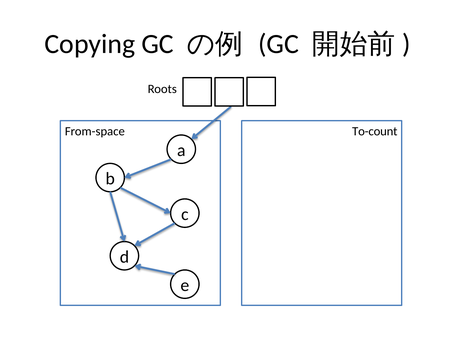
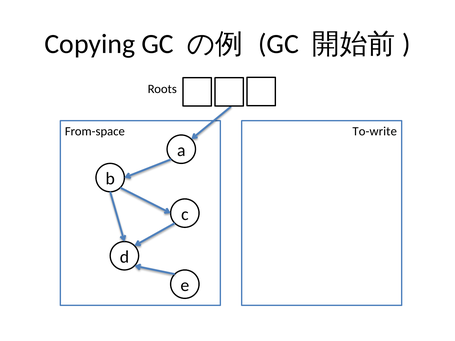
To-count: To-count -> To-write
